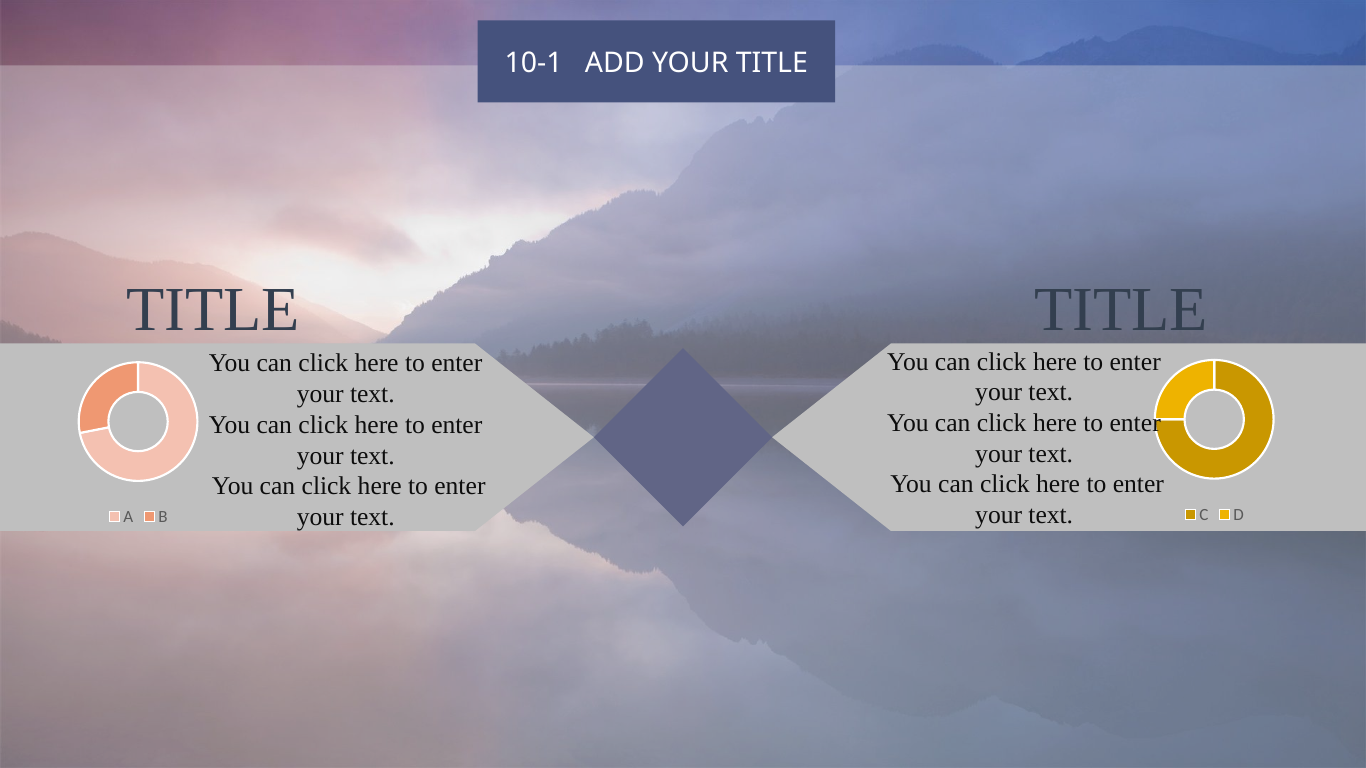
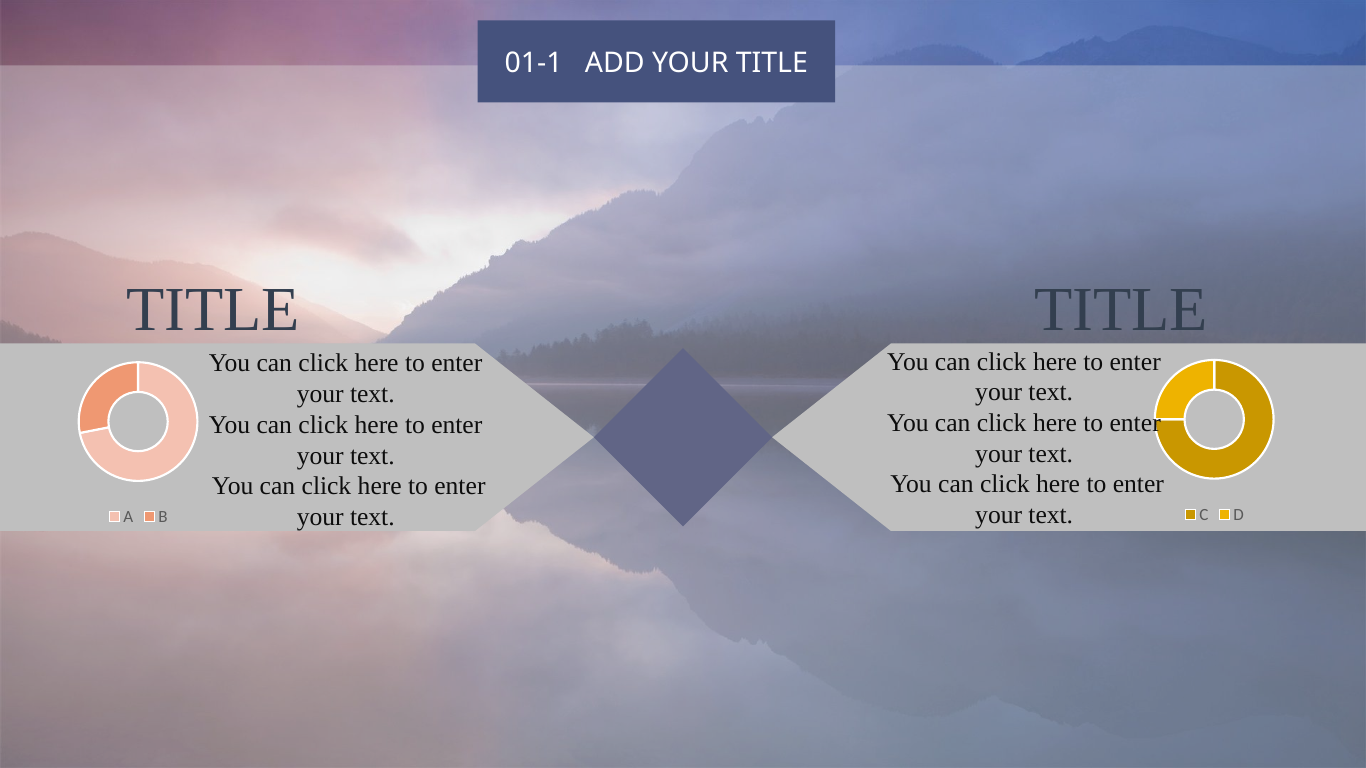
10-1: 10-1 -> 01-1
